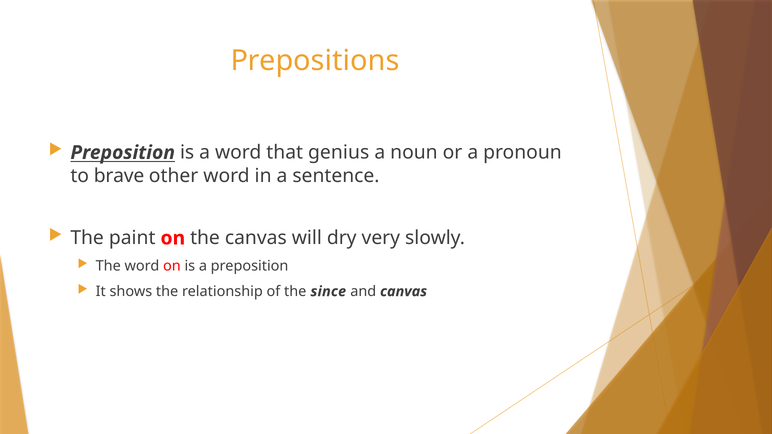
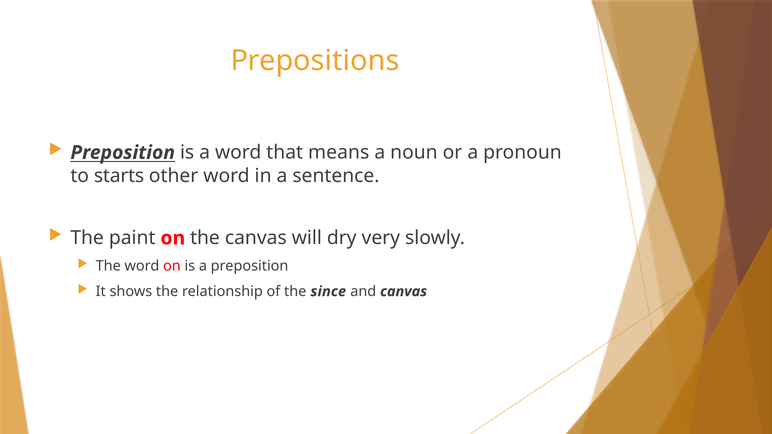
genius: genius -> means
brave: brave -> starts
